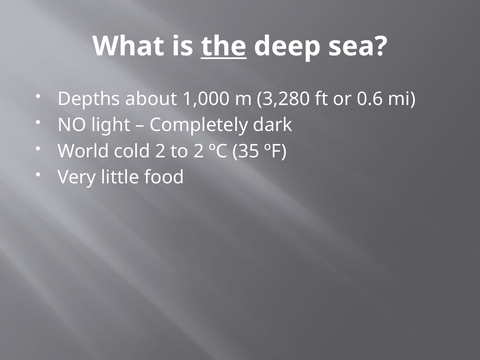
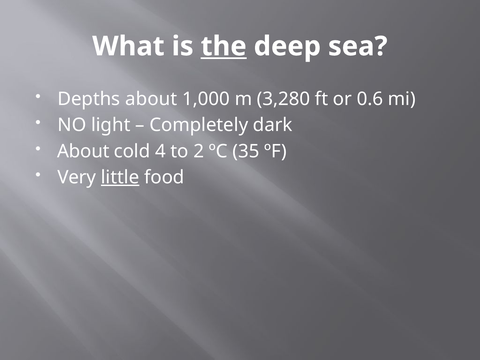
World at (83, 151): World -> About
cold 2: 2 -> 4
little underline: none -> present
